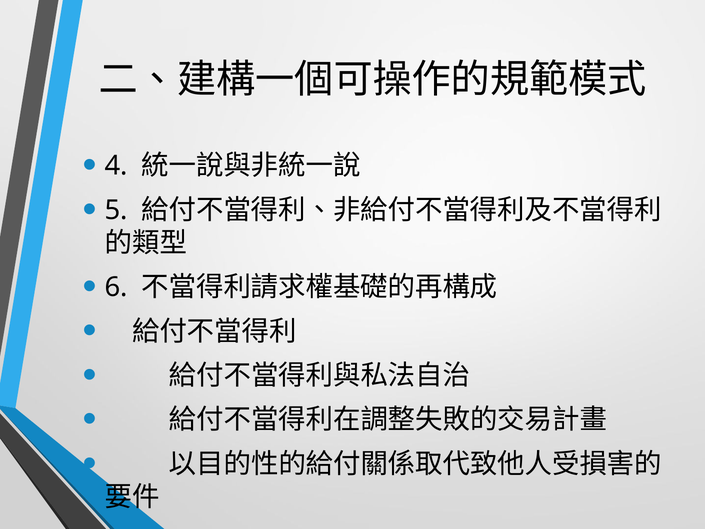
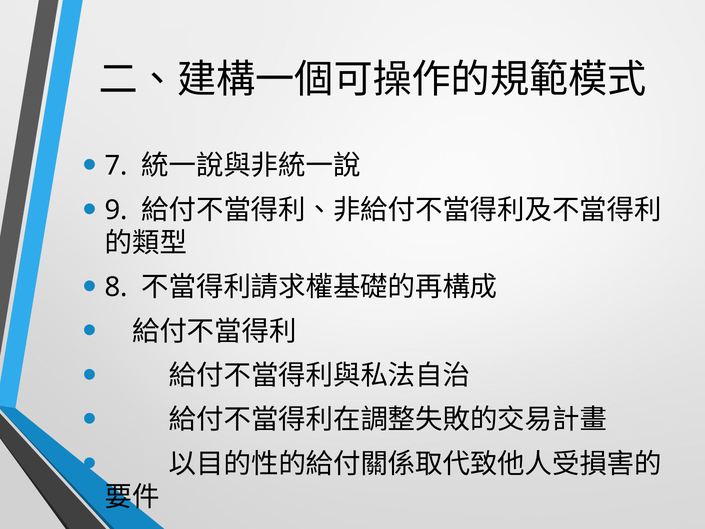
4: 4 -> 7
5: 5 -> 9
6: 6 -> 8
